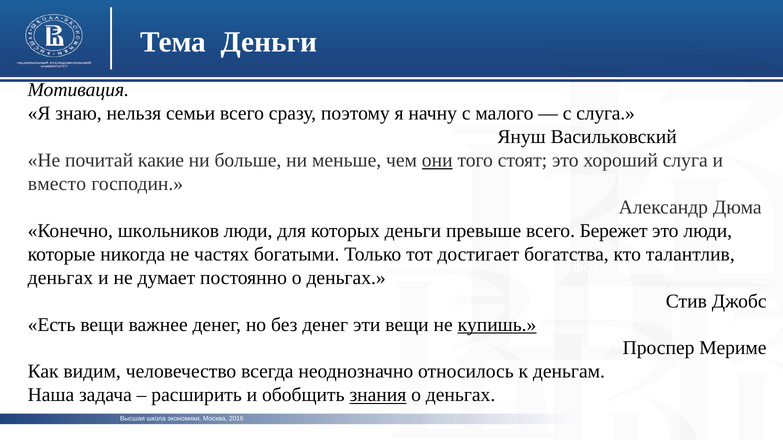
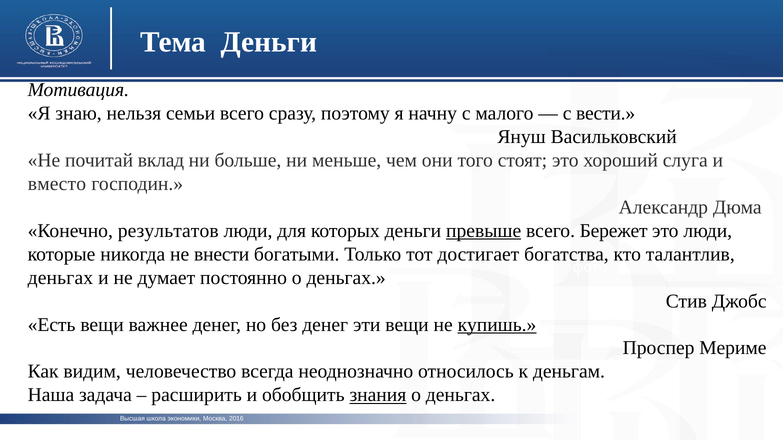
с слуга: слуга -> вести
какие: какие -> вклад
они underline: present -> none
школьников: школьников -> результатов
превыше underline: none -> present
частях: частях -> внести
